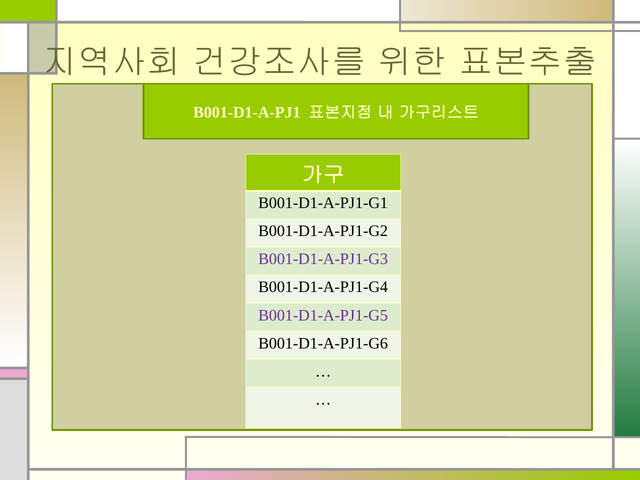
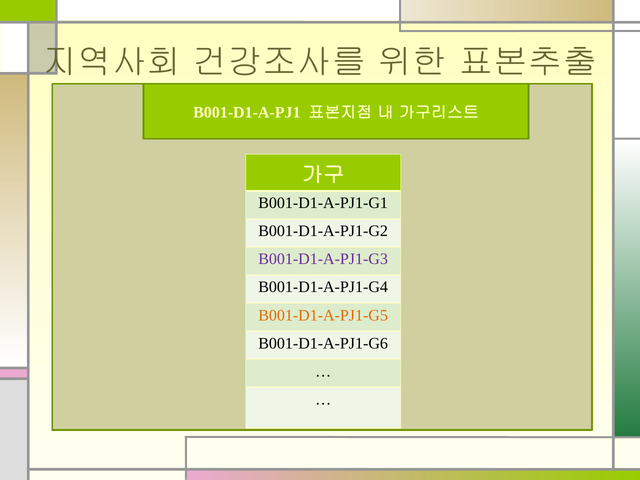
B001-D1-A-PJ1-G5 colour: purple -> orange
